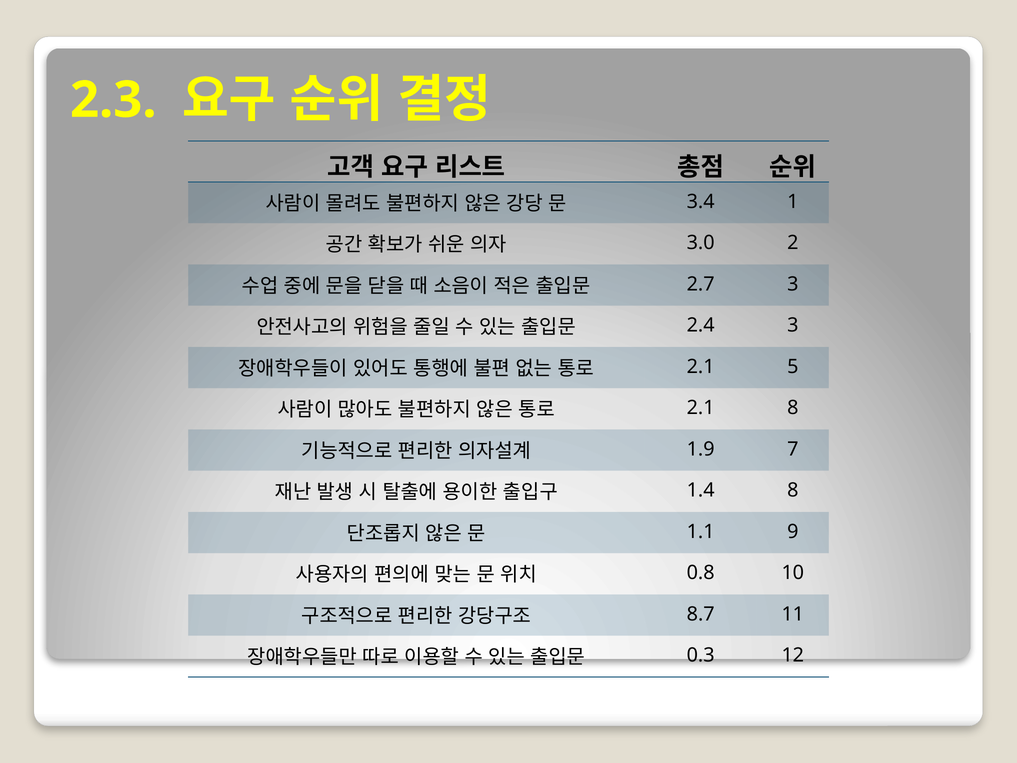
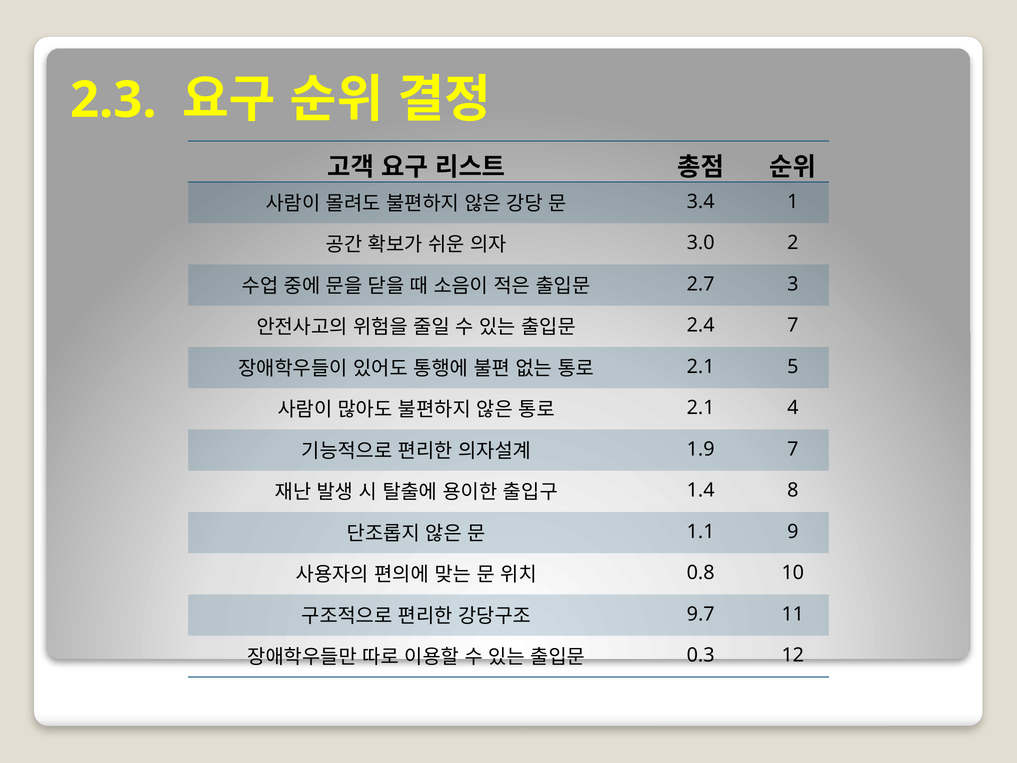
2.4 3: 3 -> 7
2.1 8: 8 -> 4
8.7: 8.7 -> 9.7
